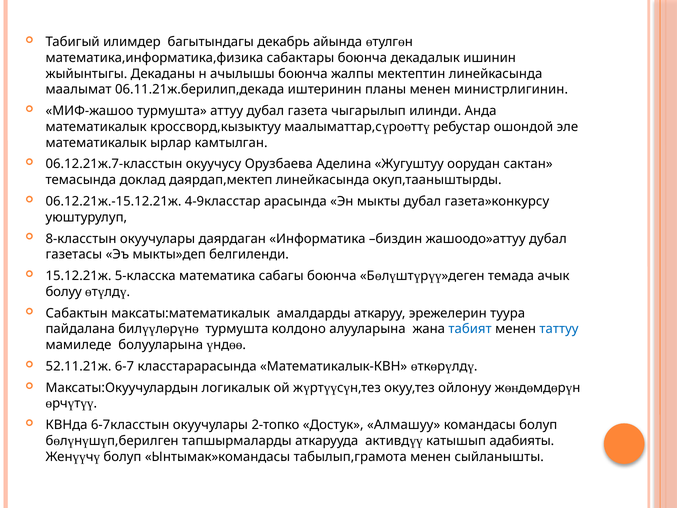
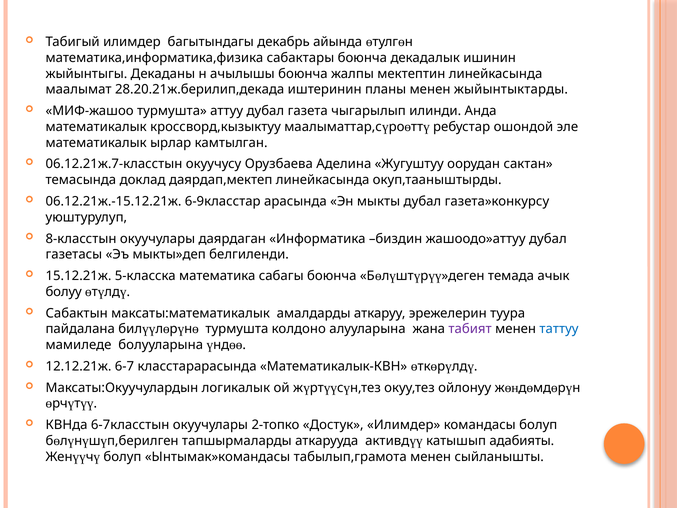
06.11.21ж.берилип,декада: 06.11.21ж.берилип,декада -> 28.20.21ж.берилип,декада
министрлигинин: министрлигинин -> жыйынтыктарды
4-9класстар: 4-9класстар -> 6-9класстар
табият colour: blue -> purple
52.11.21ж: 52.11.21ж -> 12.12.21ж
Достук Алмашуу: Алмашуу -> Илимдер
